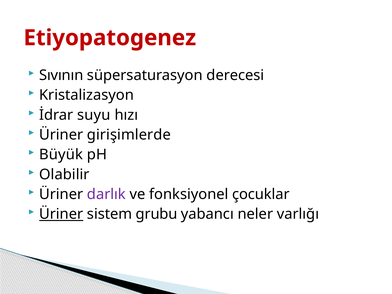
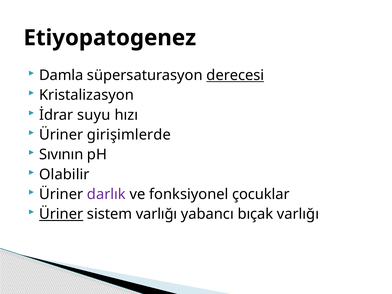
Etiyopatogenez colour: red -> black
Sıvının: Sıvının -> Damla
derecesi underline: none -> present
Büyük: Büyük -> Sıvının
sistem grubu: grubu -> varlığı
neler: neler -> bıçak
